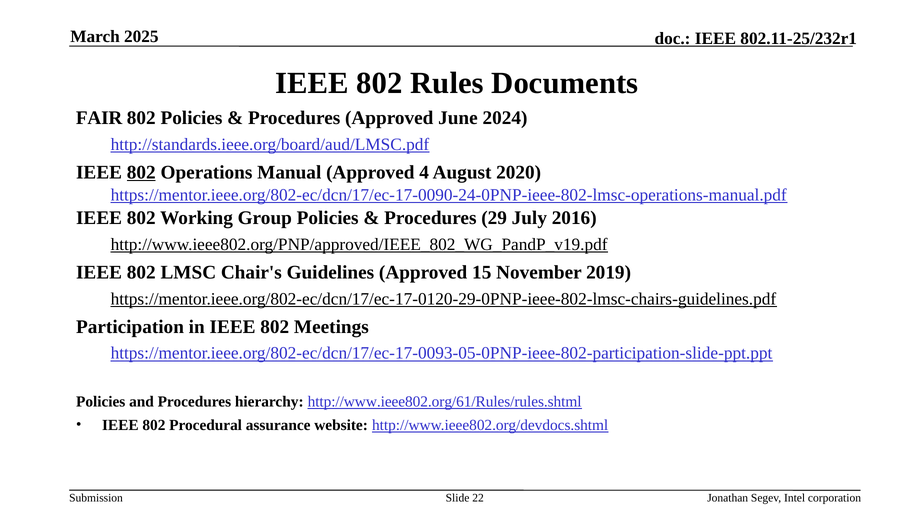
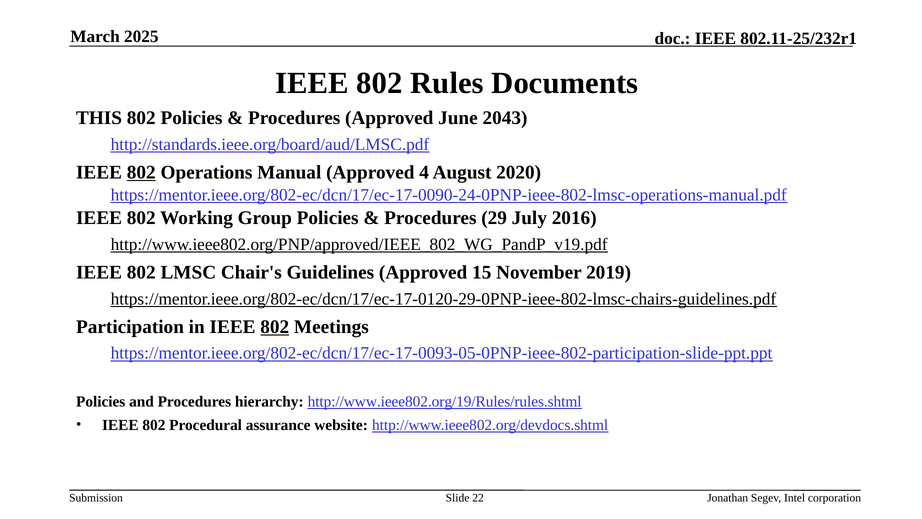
FAIR: FAIR -> THIS
2024: 2024 -> 2043
802 at (275, 326) underline: none -> present
http://www.ieee802.org/61/Rules/rules.shtml: http://www.ieee802.org/61/Rules/rules.shtml -> http://www.ieee802.org/19/Rules/rules.shtml
